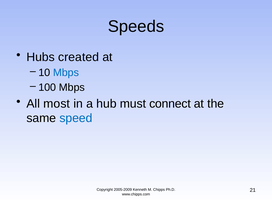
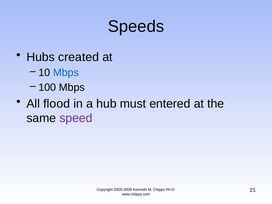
most: most -> flood
connect: connect -> entered
speed colour: blue -> purple
